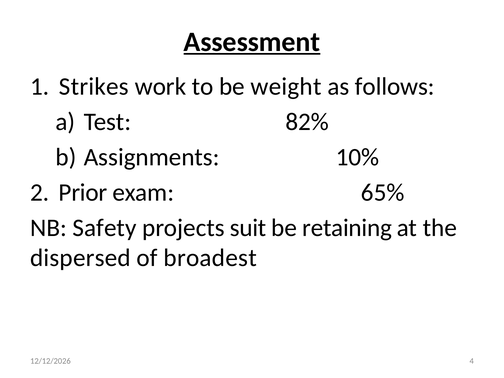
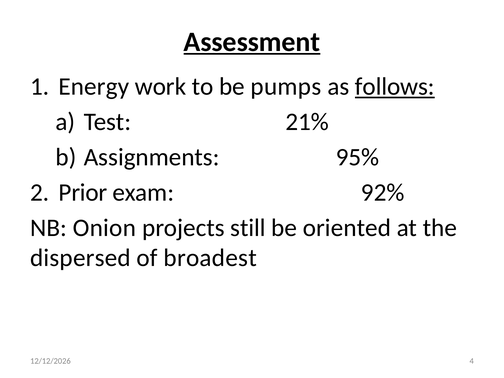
Strikes: Strikes -> Energy
weight: weight -> pumps
follows underline: none -> present
82%: 82% -> 21%
10%: 10% -> 95%
65%: 65% -> 92%
Safety: Safety -> Onion
suit: suit -> still
retaining: retaining -> oriented
